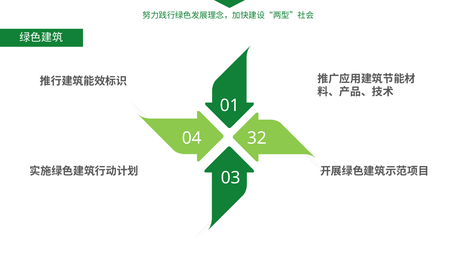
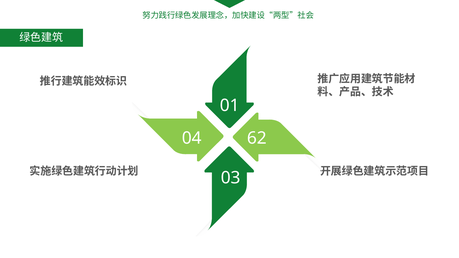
32: 32 -> 62
